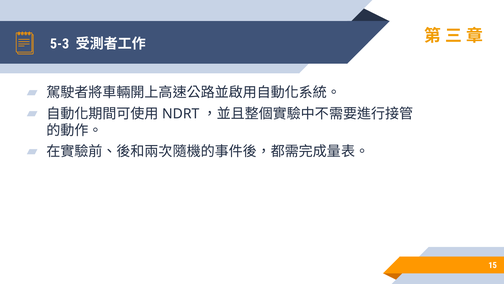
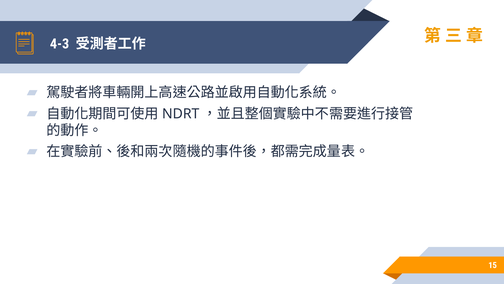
5-3: 5-3 -> 4-3
